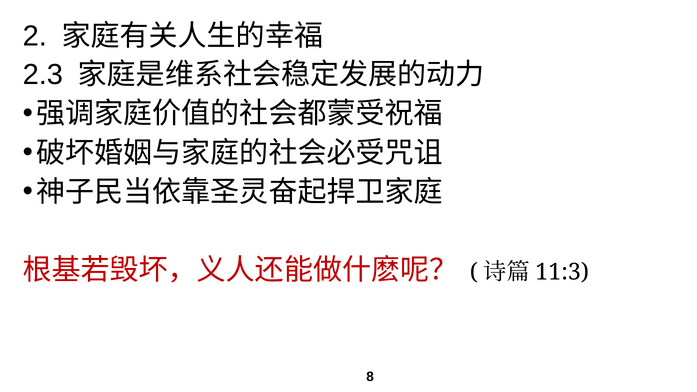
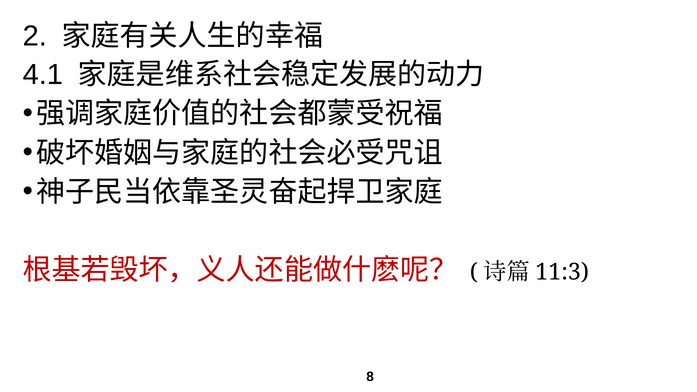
2.3: 2.3 -> 4.1
